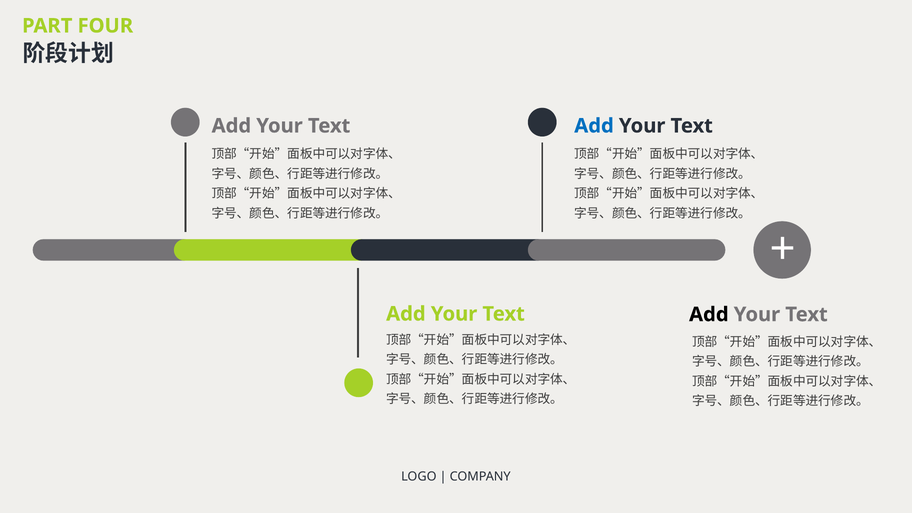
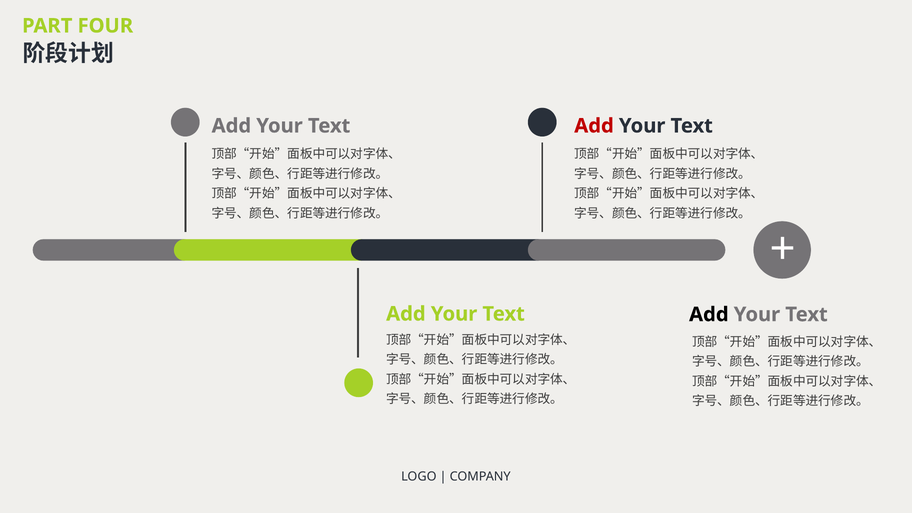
Add at (594, 126) colour: blue -> red
